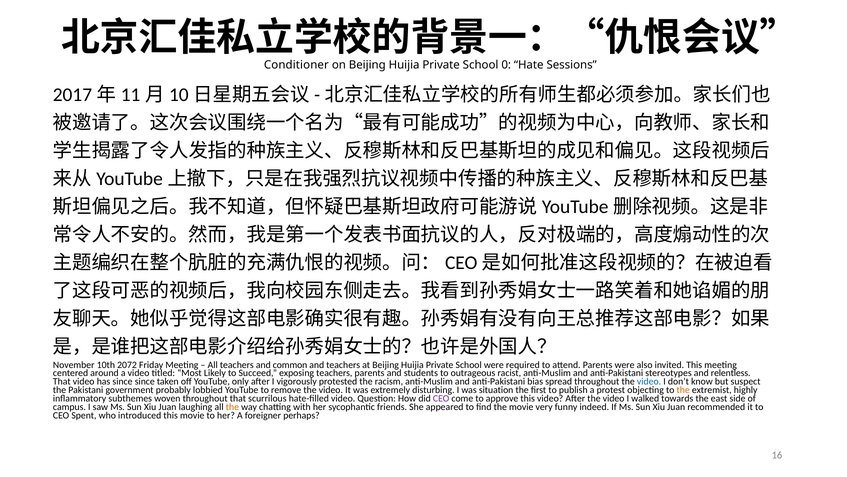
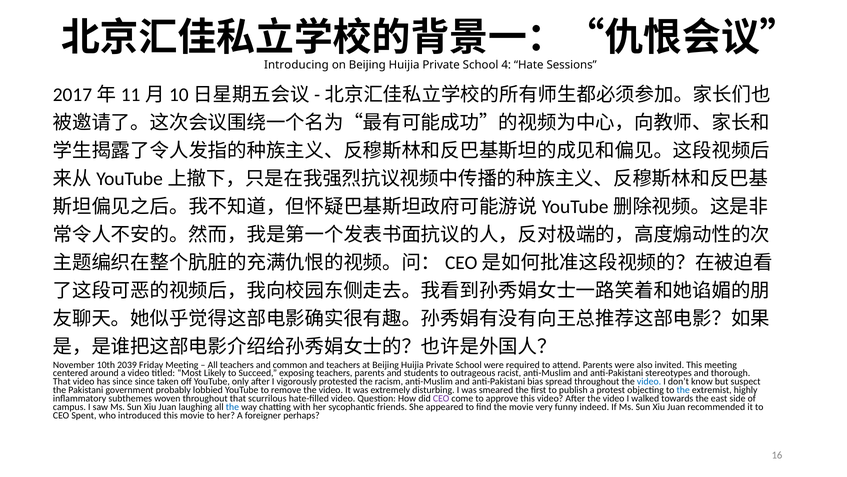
Conditioner: Conditioner -> Introducing
0: 0 -> 4
2072: 2072 -> 2039
relentless: relentless -> thorough
situation: situation -> smeared
the at (683, 390) colour: orange -> blue
the at (232, 406) colour: orange -> blue
